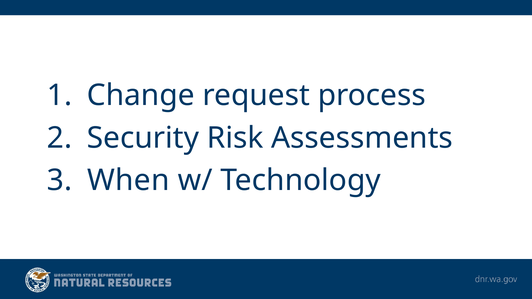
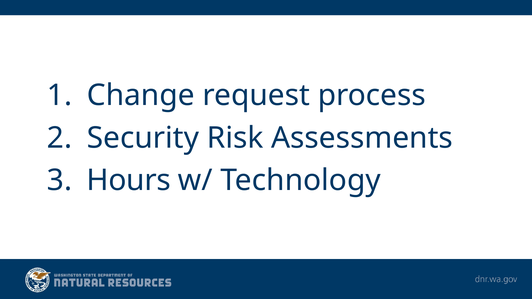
When: When -> Hours
